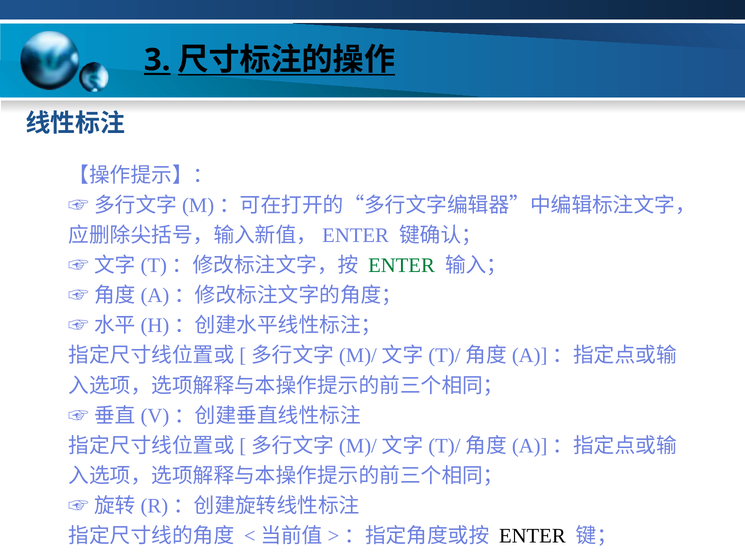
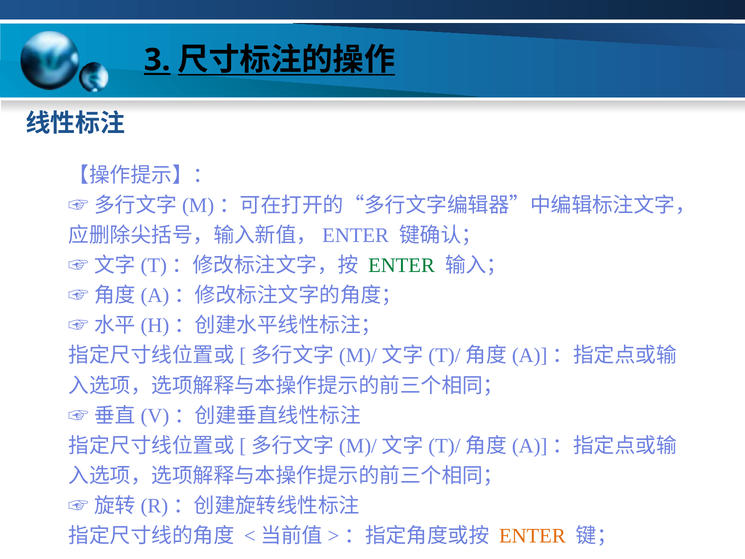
ENTER at (532, 536) colour: black -> orange
